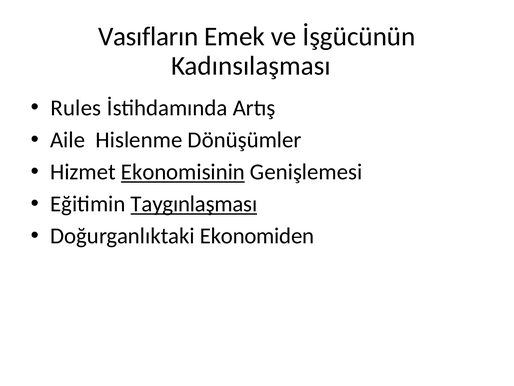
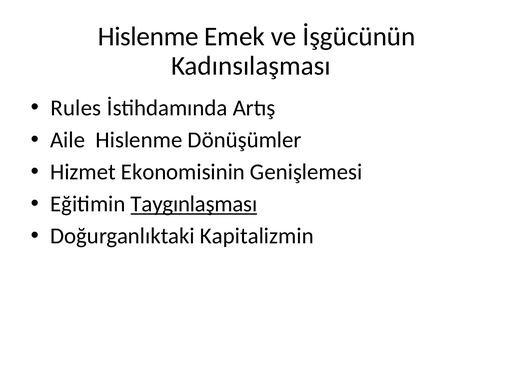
Vasıfların at (148, 36): Vasıfların -> Hislenme
Ekonomisinin underline: present -> none
Ekonomiden: Ekonomiden -> Kapitalizmin
